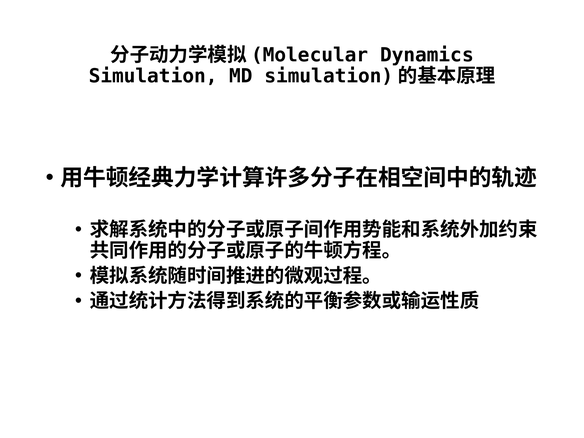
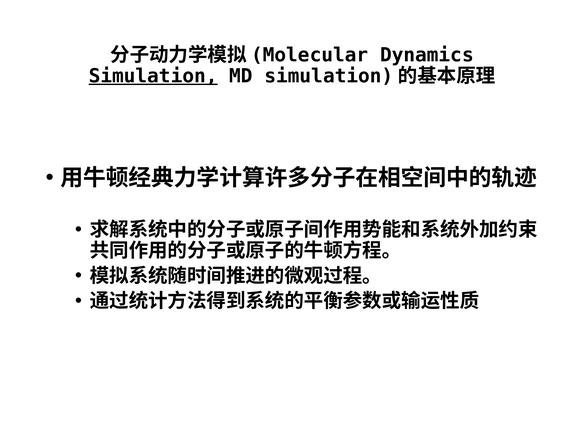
Simulation underline: none -> present
